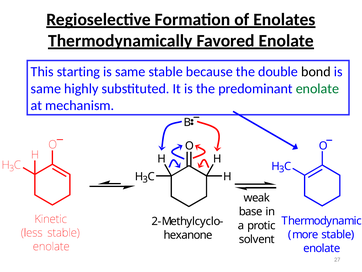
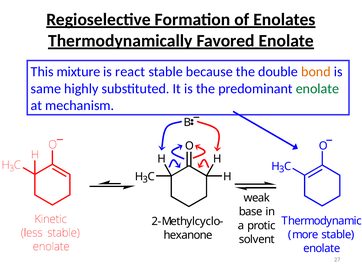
starting: starting -> mixture
same at (130, 72): same -> react
bond colour: black -> orange
